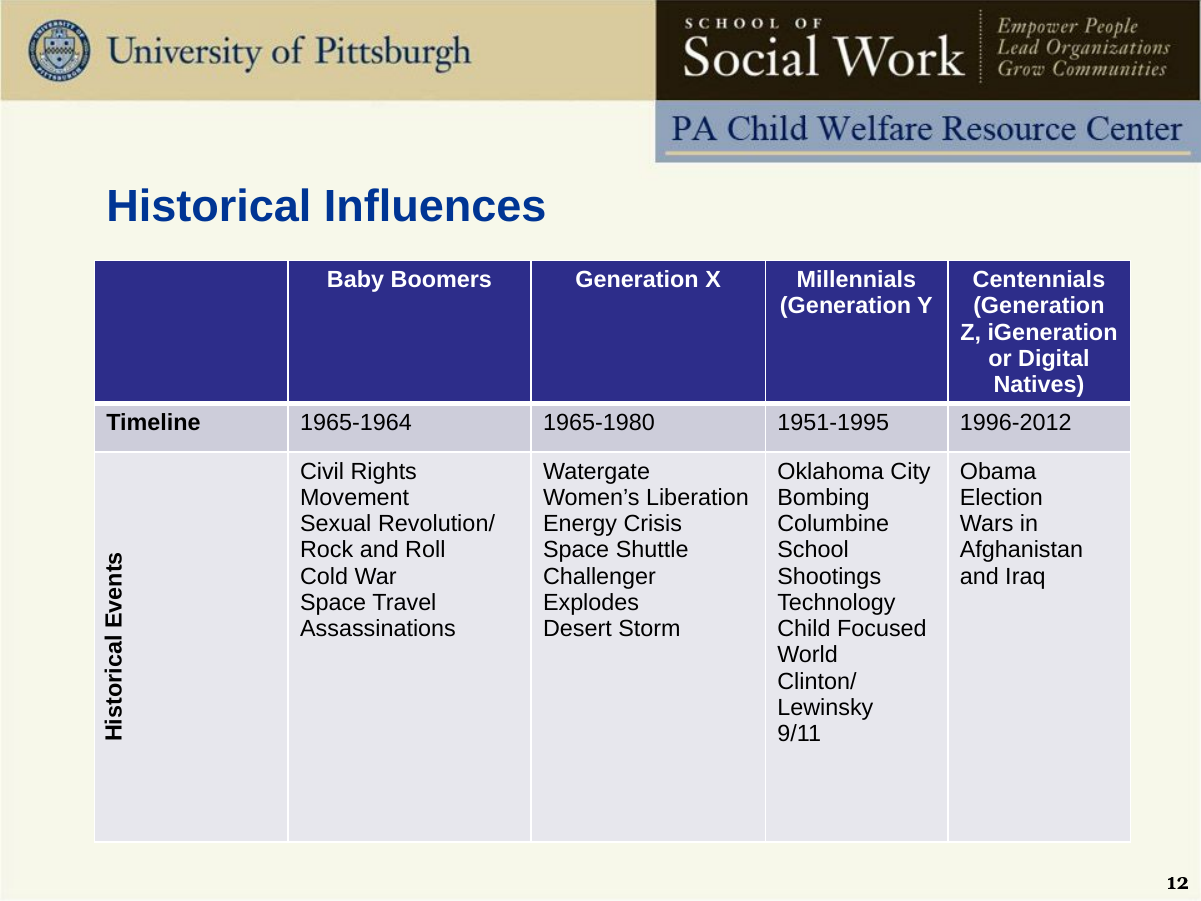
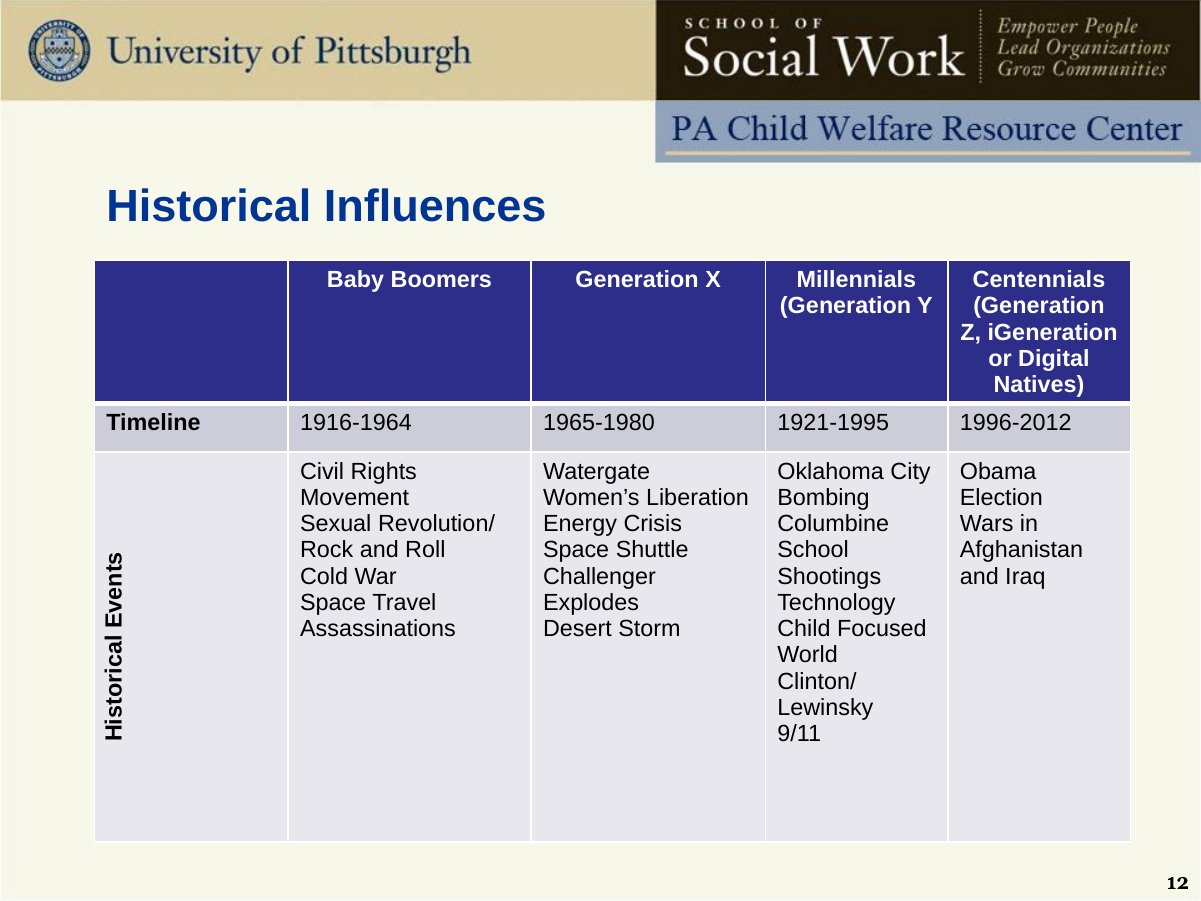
1965-1964: 1965-1964 -> 1916-1964
1951-1995: 1951-1995 -> 1921-1995
